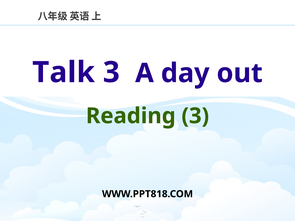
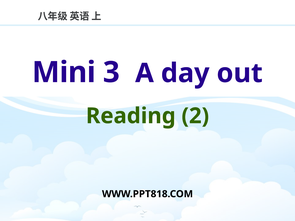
Talk: Talk -> Mini
Reading 3: 3 -> 2
